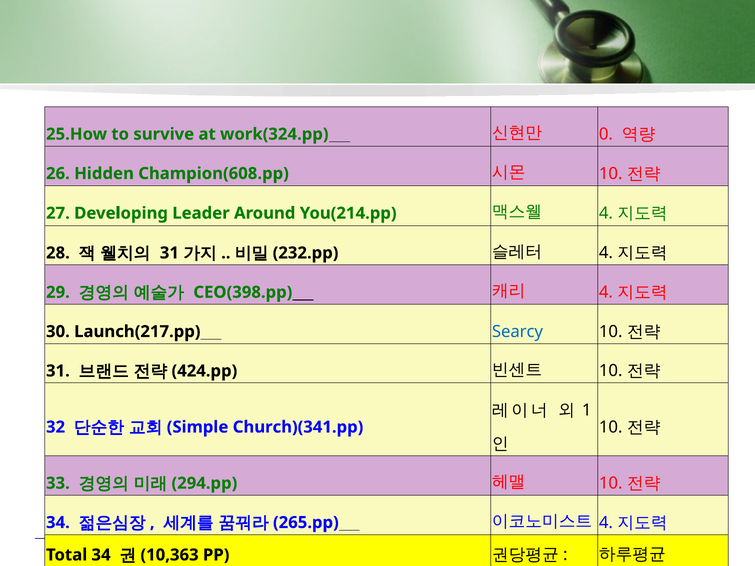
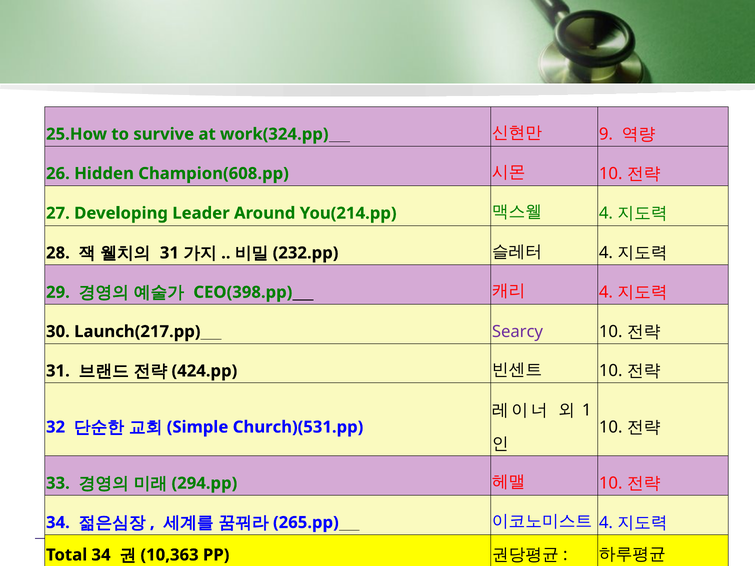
0: 0 -> 9
Searcy colour: blue -> purple
Church)(341.pp: Church)(341.pp -> Church)(531.pp
